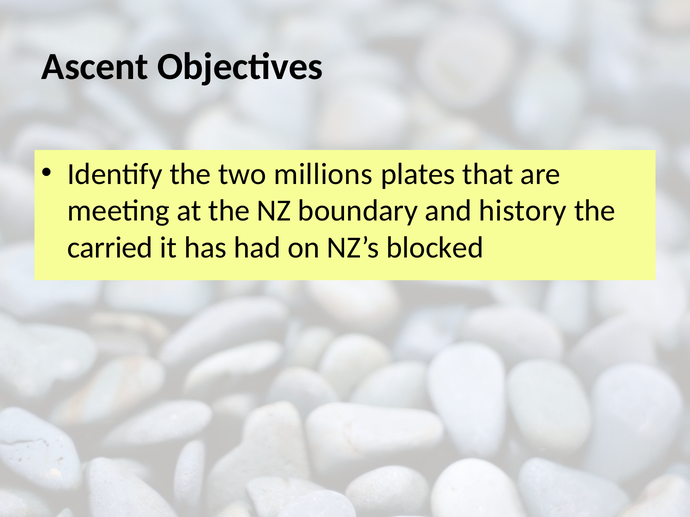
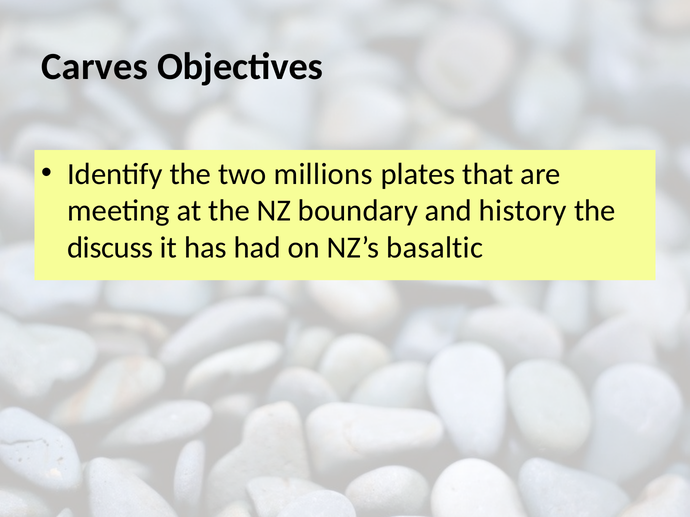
Ascent: Ascent -> Carves
carried: carried -> discuss
blocked: blocked -> basaltic
